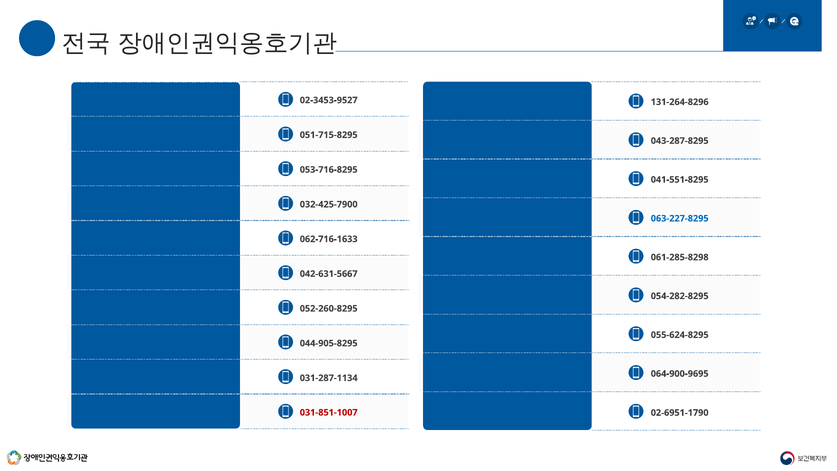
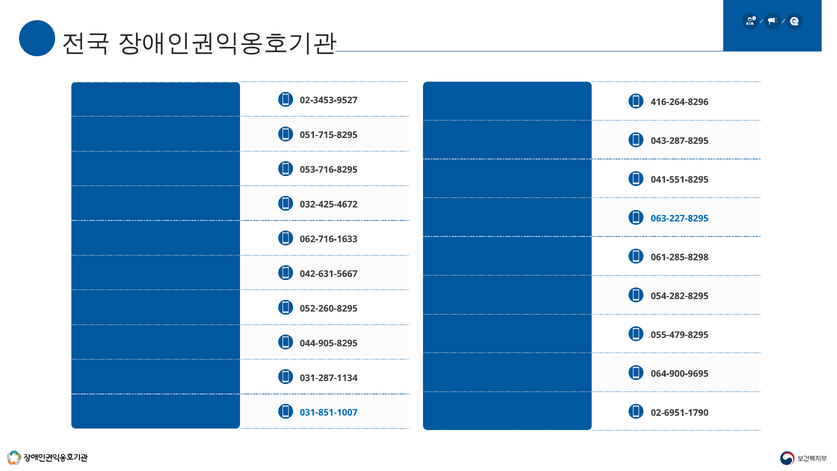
131-264-8296: 131-264-8296 -> 416-264-8296
032-425-7900: 032-425-7900 -> 032-425-4672
055-624-8295: 055-624-8295 -> 055-479-8295
031-851-1007 colour: red -> blue
